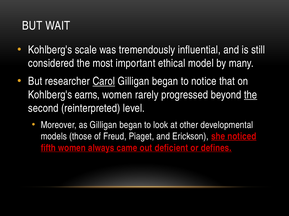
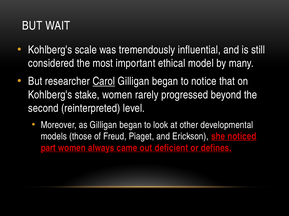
earns: earns -> stake
the at (251, 95) underline: present -> none
fifth: fifth -> part
